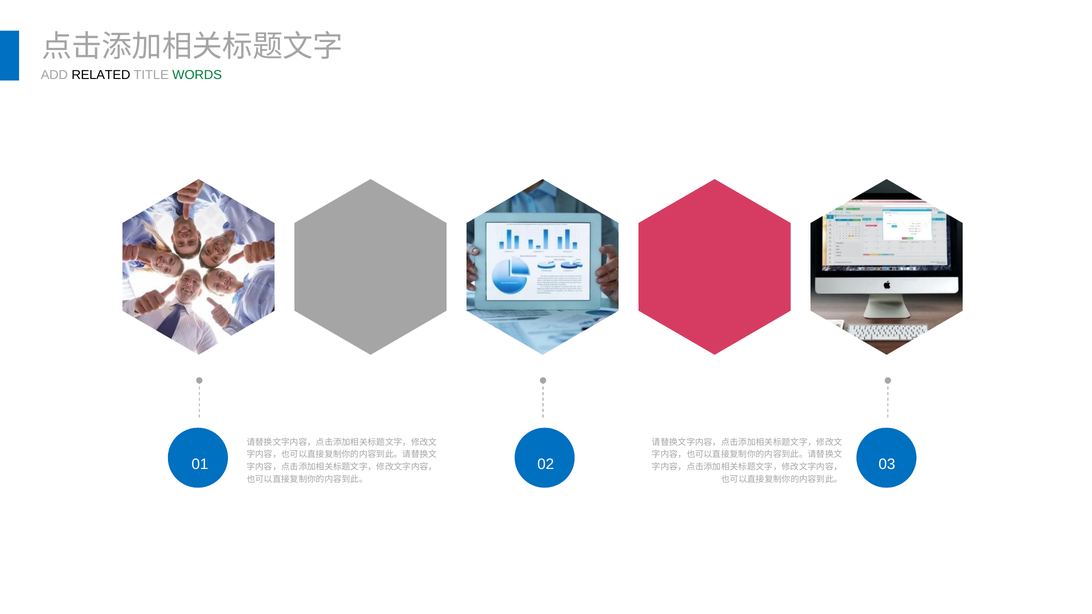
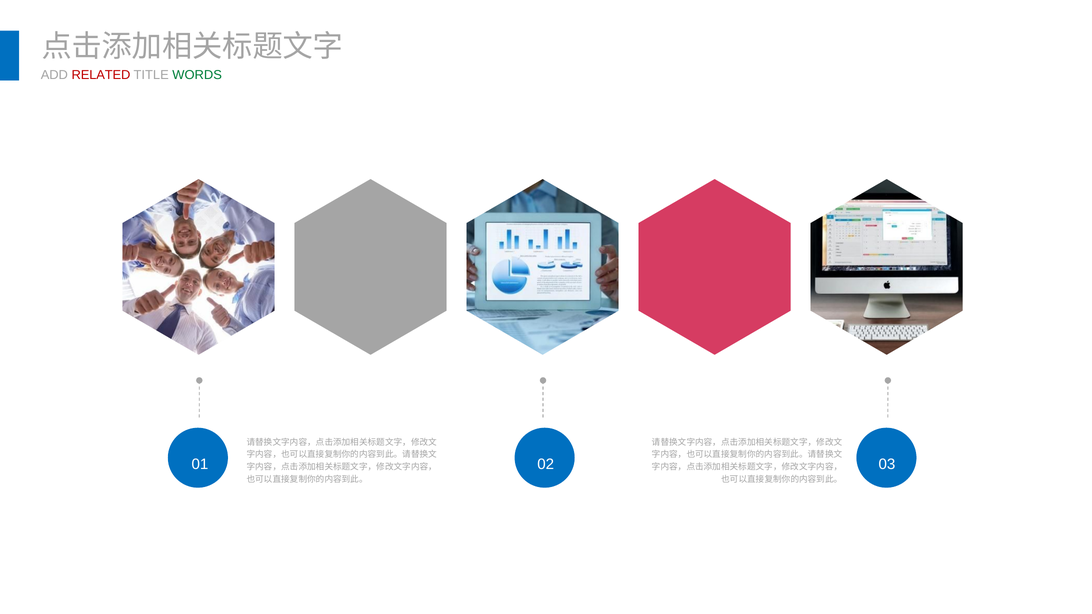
RELATED colour: black -> red
